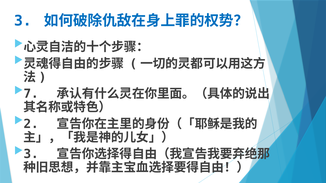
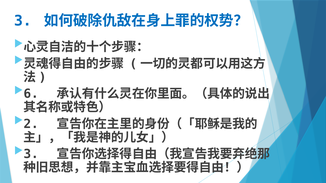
7: 7 -> 6
